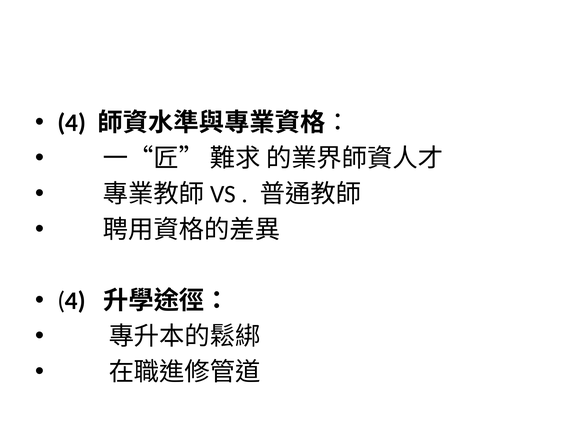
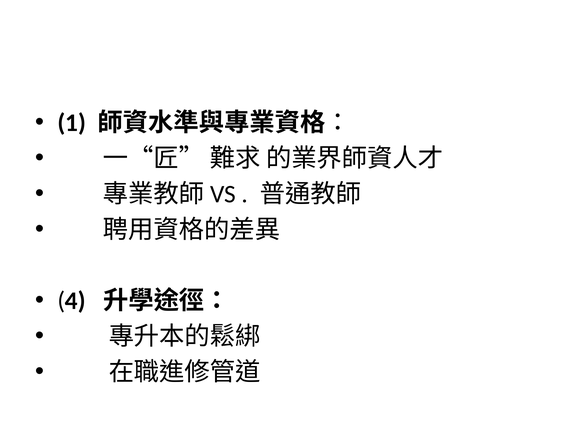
4 at (72, 123): 4 -> 1
